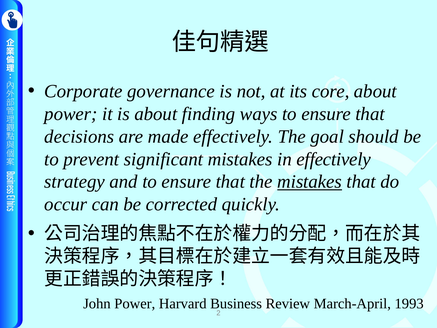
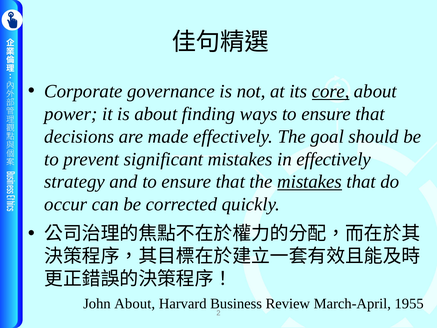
core underline: none -> present
John Power: Power -> About
1993: 1993 -> 1955
